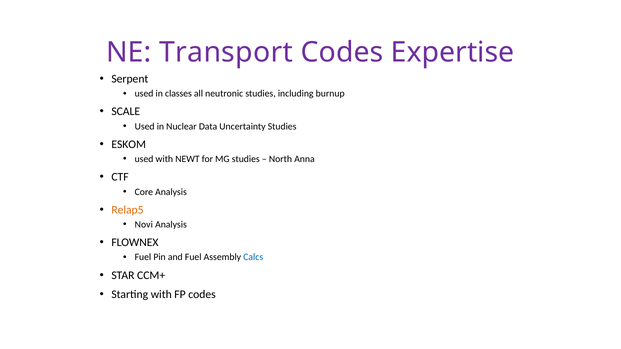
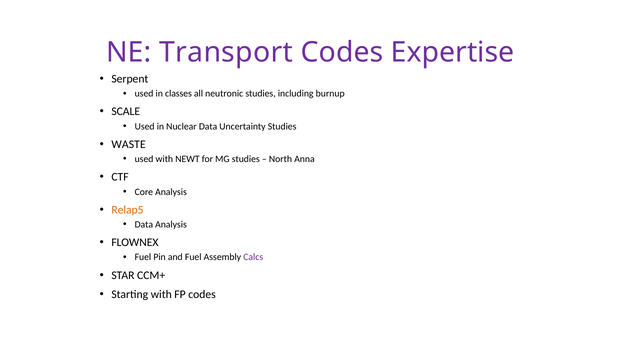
ESKOM: ESKOM -> WASTE
Novi at (144, 225): Novi -> Data
Calcs colour: blue -> purple
